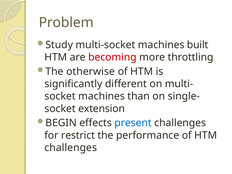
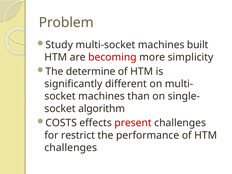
throttling: throttling -> simplicity
otherwise: otherwise -> determine
extension: extension -> algorithm
BEGIN: BEGIN -> COSTS
present colour: blue -> red
